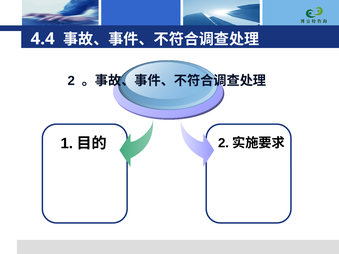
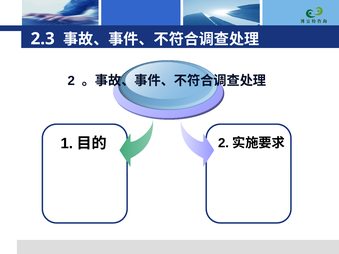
4.4: 4.4 -> 2.3
